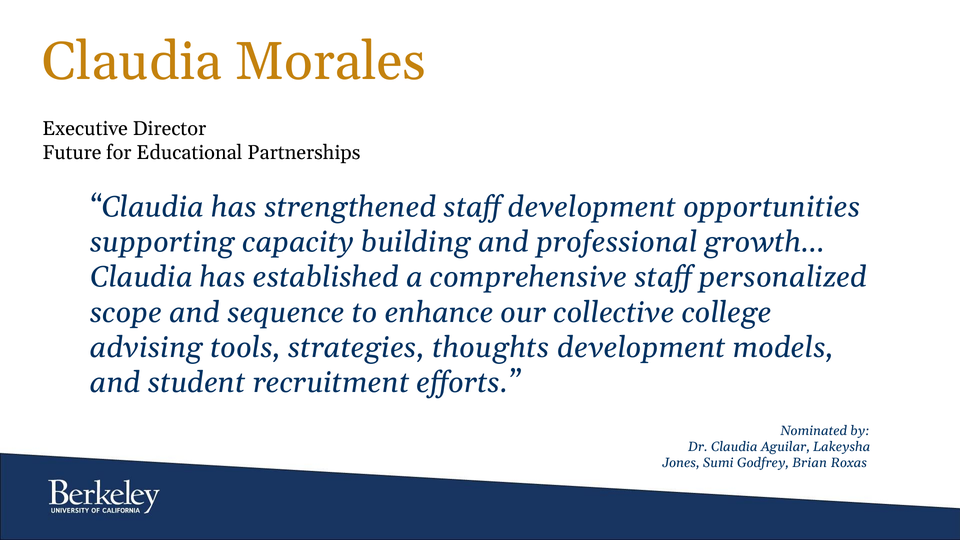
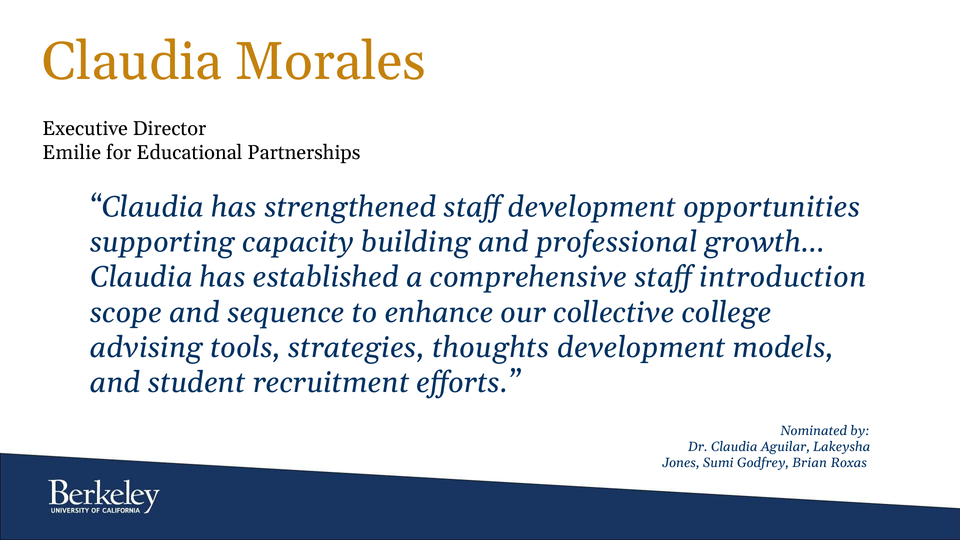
Future: Future -> Emilie
personalized: personalized -> introduction
